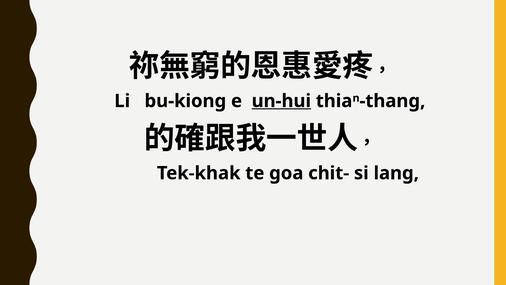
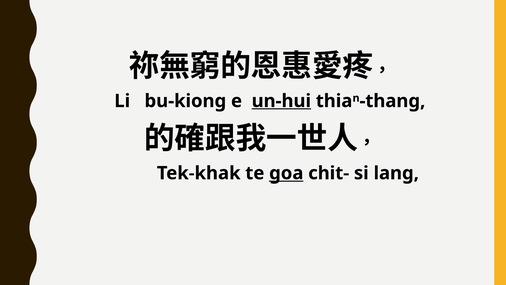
goa underline: none -> present
